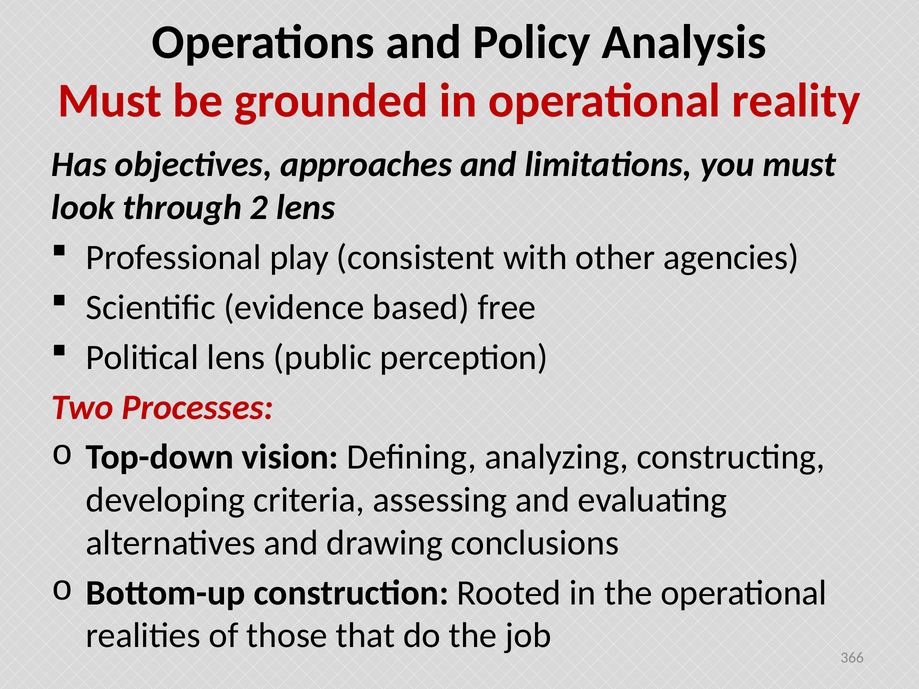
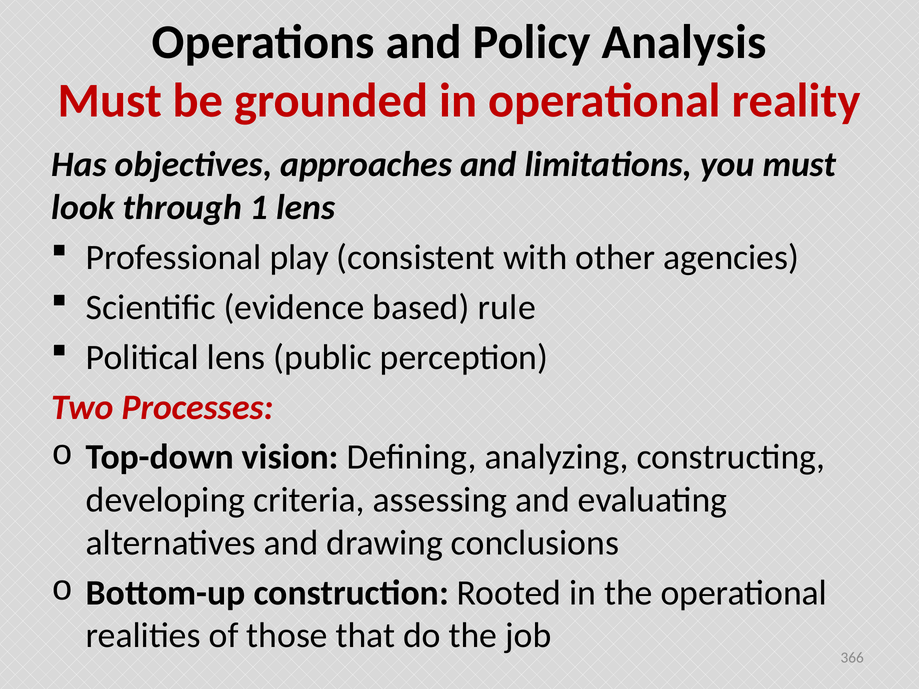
2: 2 -> 1
free: free -> rule
